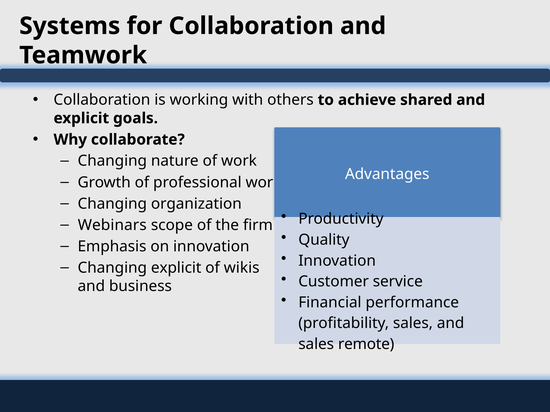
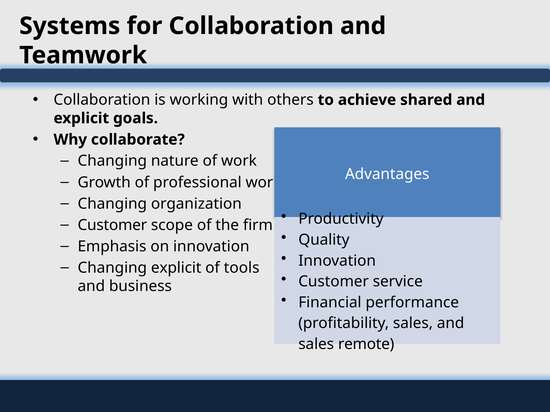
Webinars at (112, 225): Webinars -> Customer
wikis: wikis -> tools
